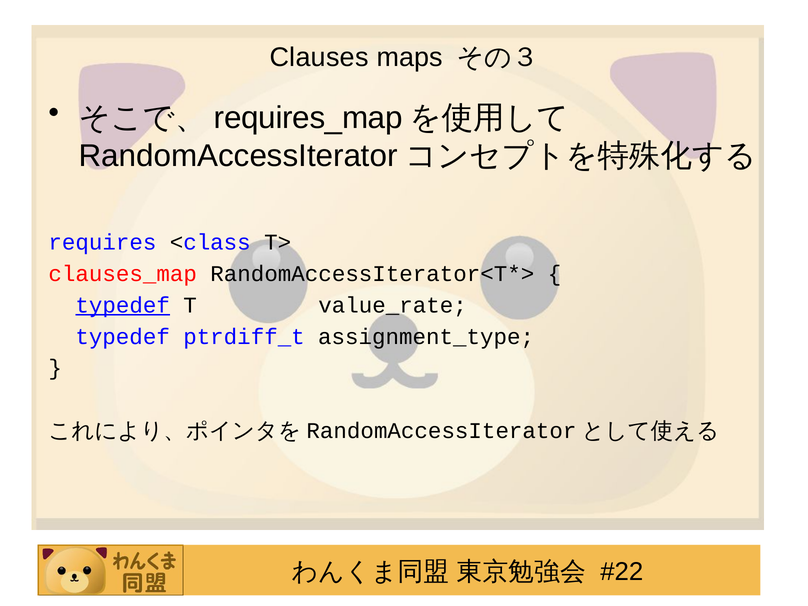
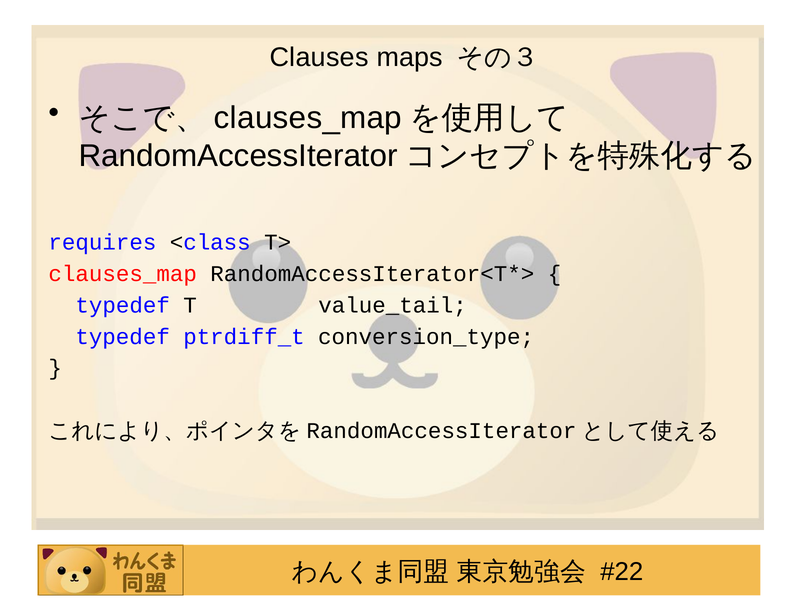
requires_map at (308, 118): requires_map -> clauses_map
typedef at (123, 305) underline: present -> none
value_rate: value_rate -> value_tail
assignment_type: assignment_type -> conversion_type
